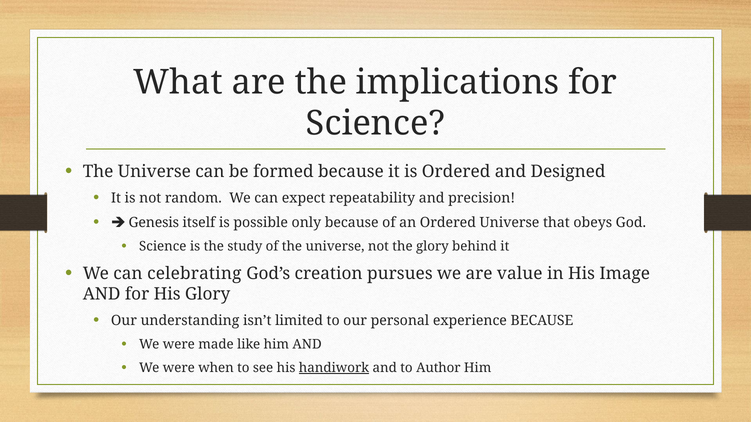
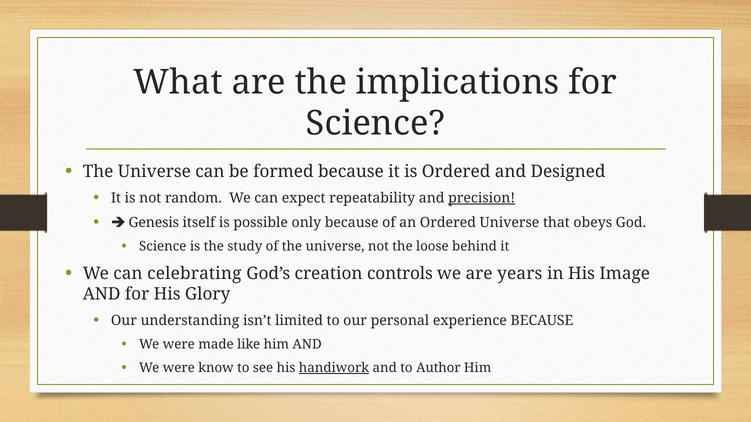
precision underline: none -> present
the glory: glory -> loose
pursues: pursues -> controls
value: value -> years
when: when -> know
